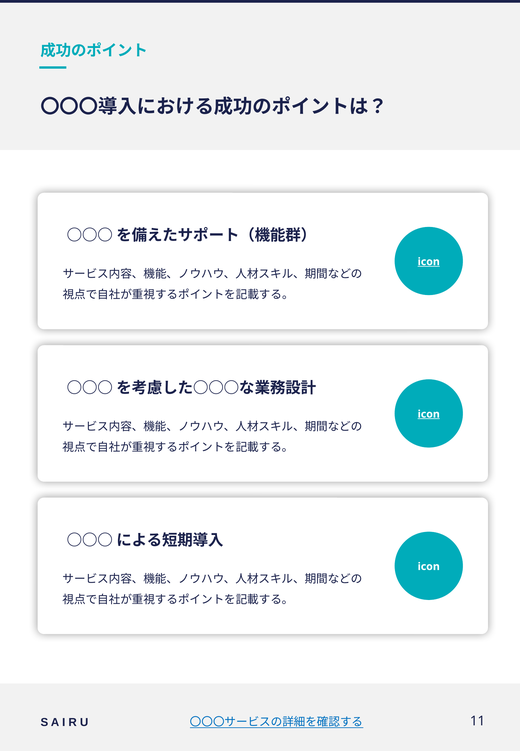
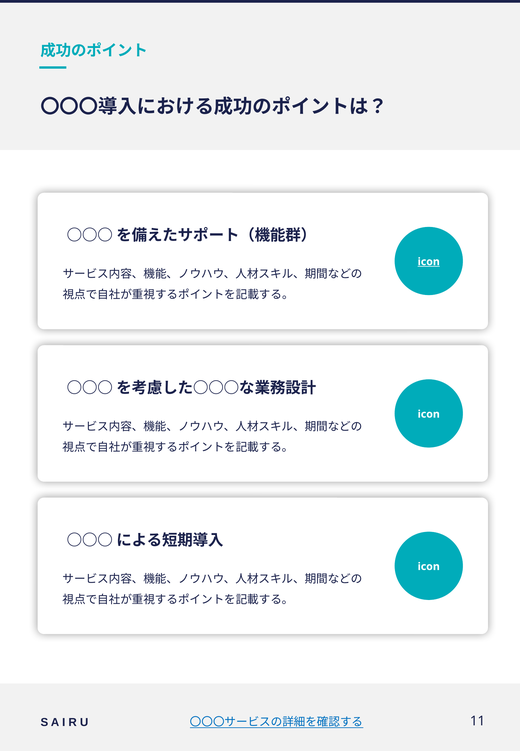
icon at (429, 414) underline: present -> none
